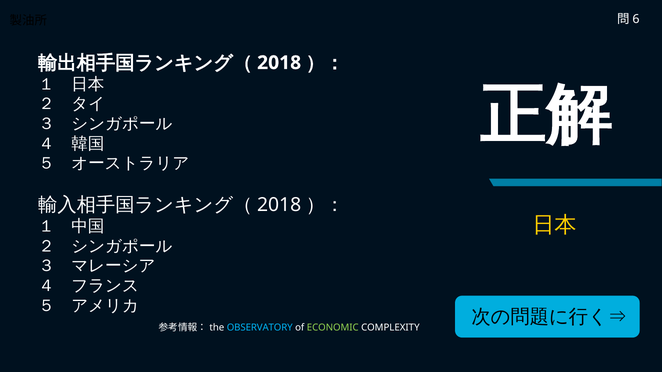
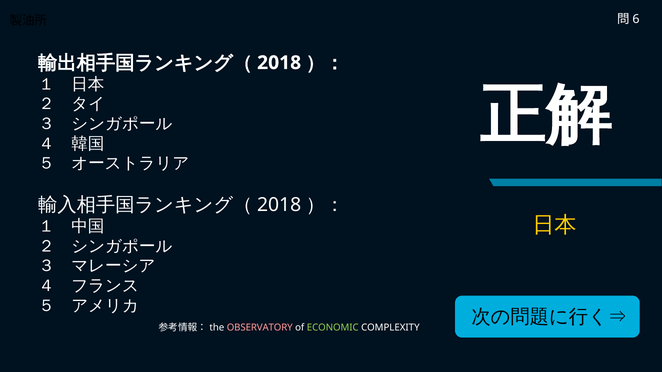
OBSERVATORY colour: light blue -> pink
